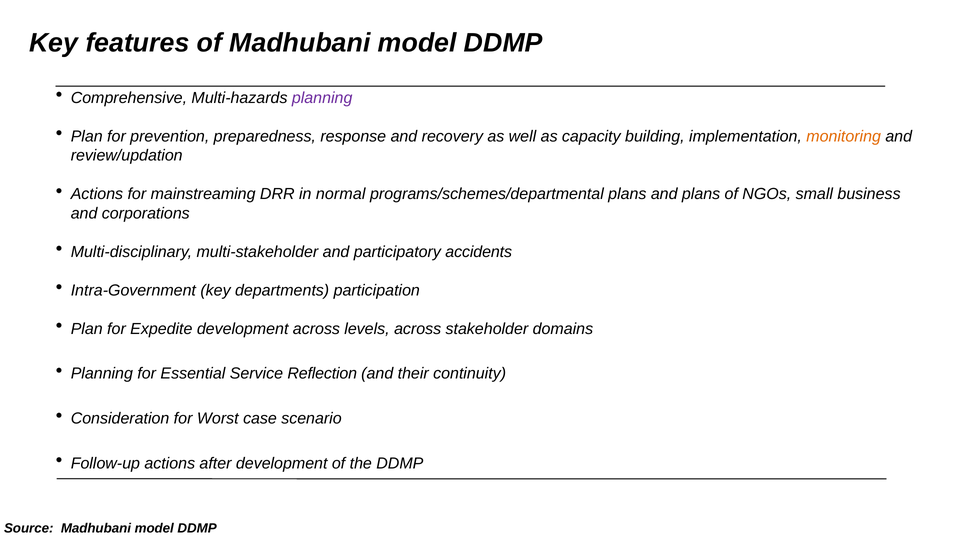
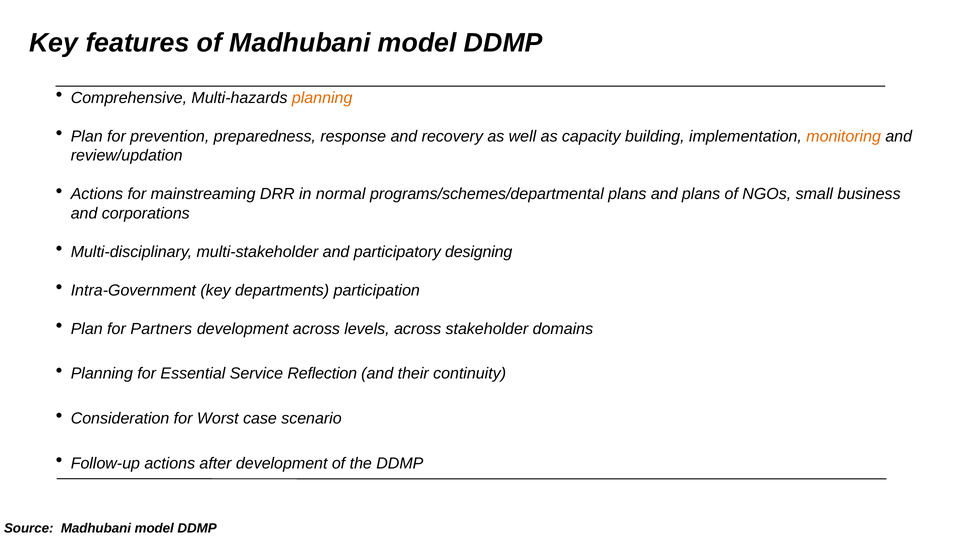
planning at (322, 98) colour: purple -> orange
accidents: accidents -> designing
Expedite: Expedite -> Partners
